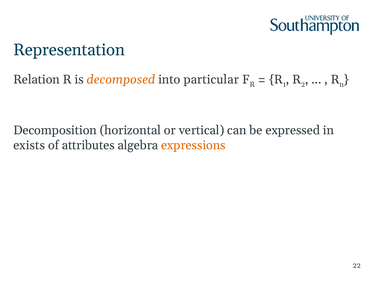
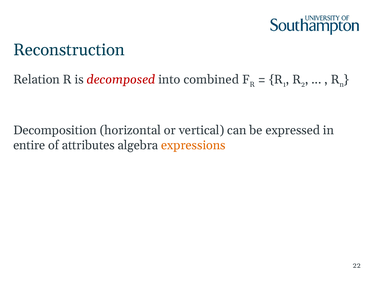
Representation: Representation -> Reconstruction
decomposed colour: orange -> red
particular: particular -> combined
exists: exists -> entire
